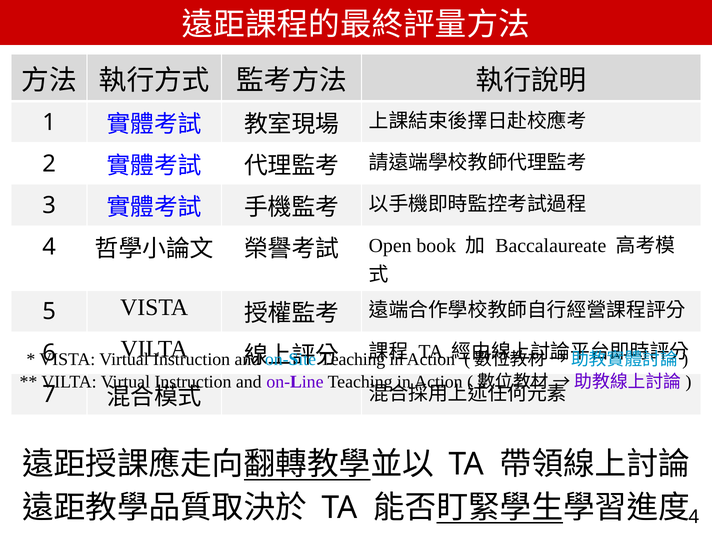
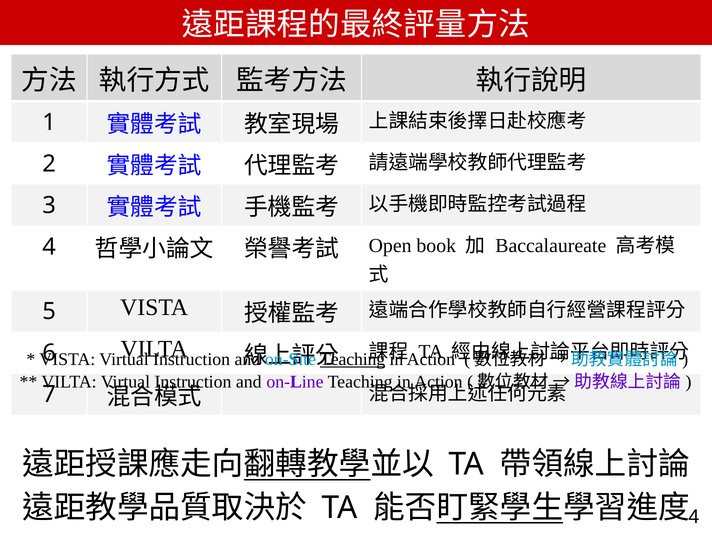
Teaching at (353, 360) underline: none -> present
